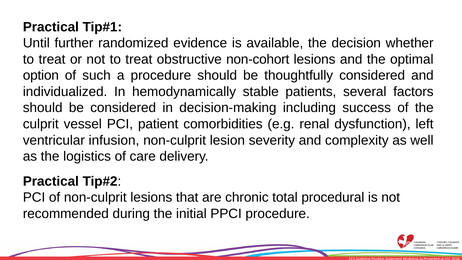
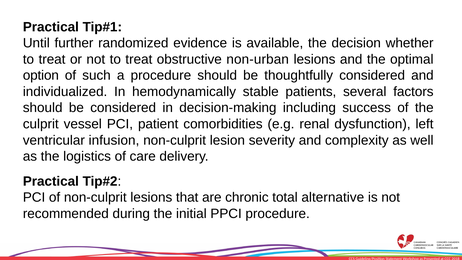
non-cohort: non-cohort -> non-urban
procedural: procedural -> alternative
